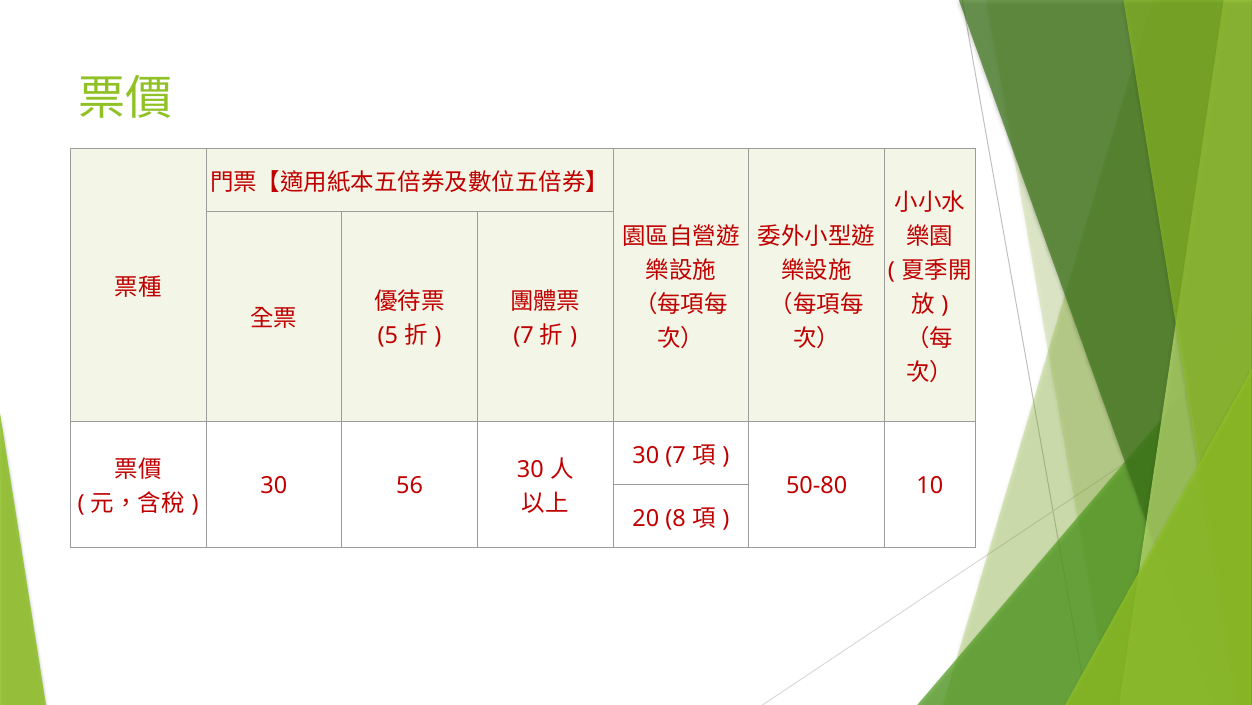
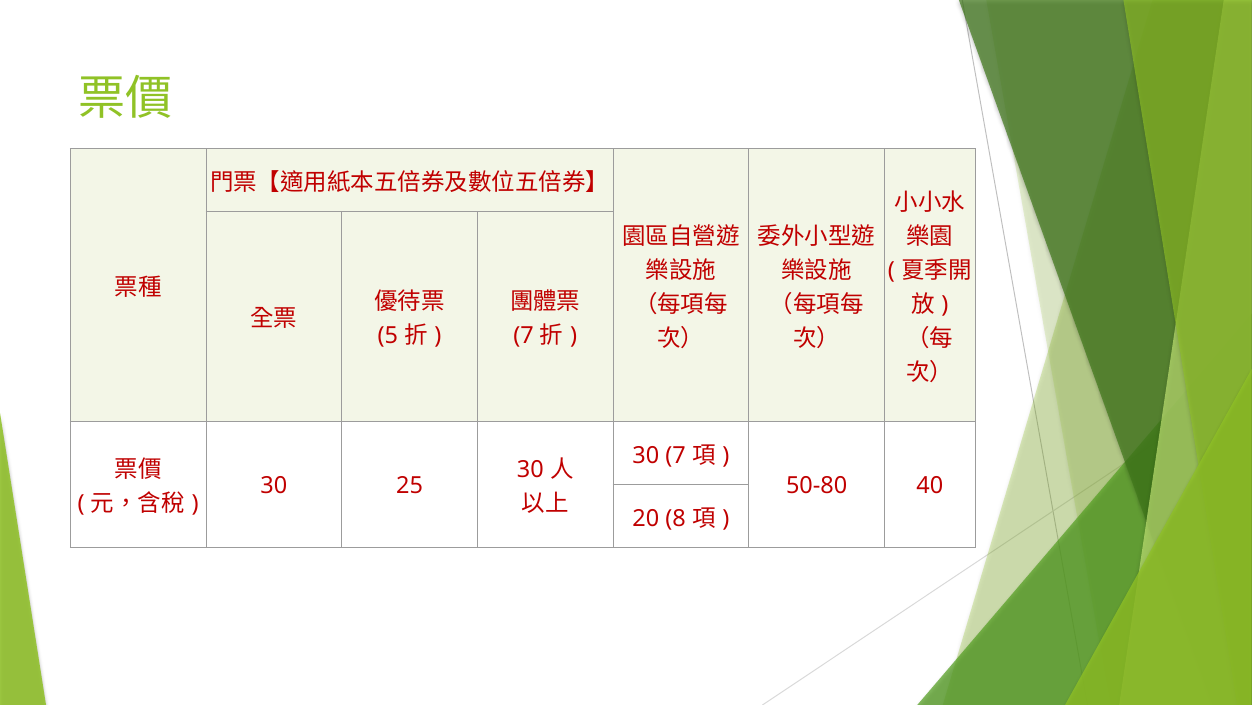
56: 56 -> 25
10: 10 -> 40
